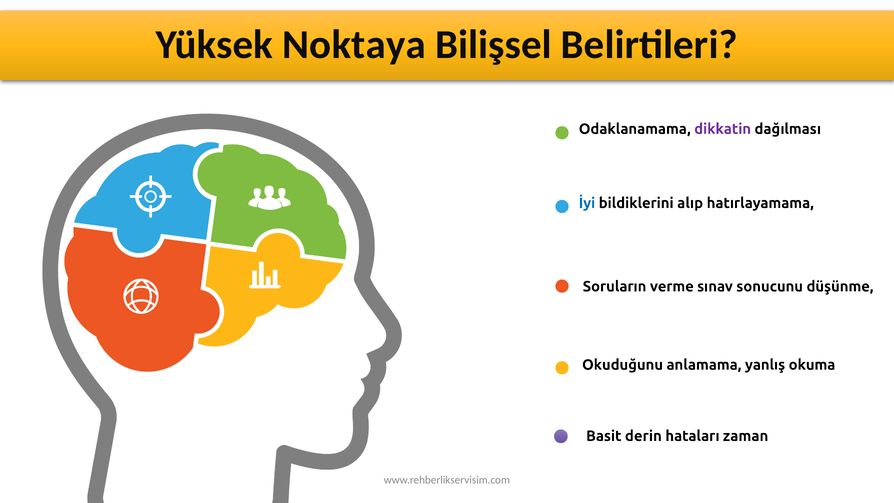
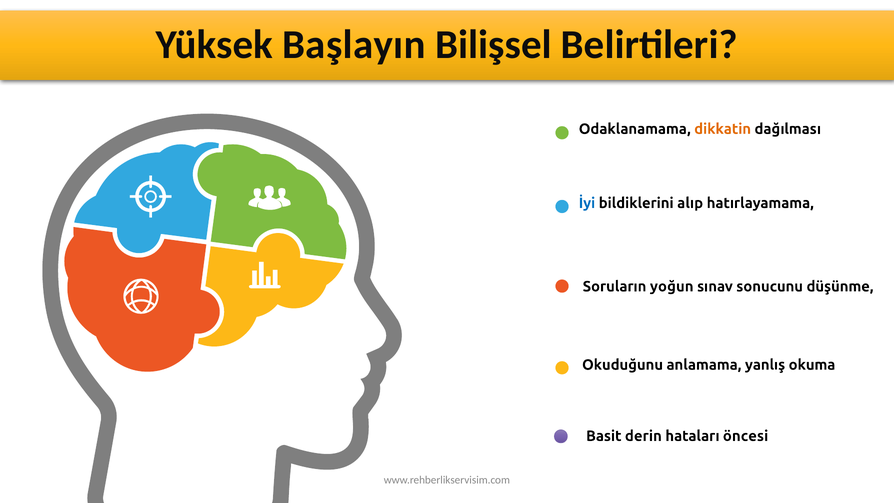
Noktaya: Noktaya -> Başlayın
dikkatin colour: purple -> orange
verme: verme -> yoğun
zaman: zaman -> öncesi
